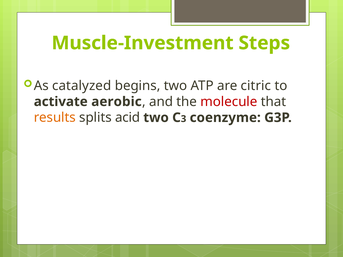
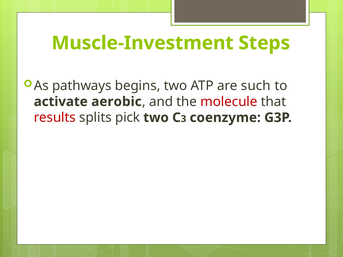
catalyzed: catalyzed -> pathways
citric: citric -> such
results colour: orange -> red
acid: acid -> pick
